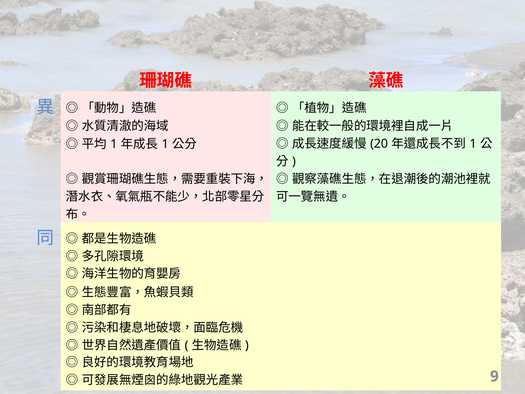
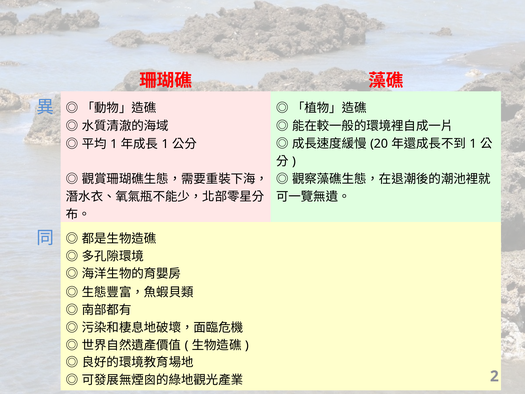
9: 9 -> 2
